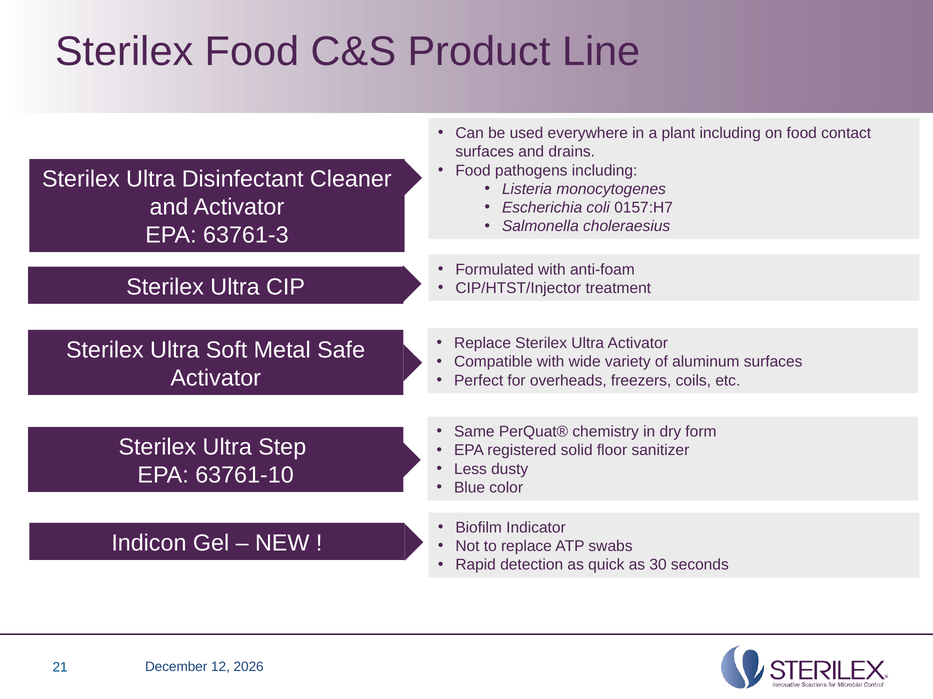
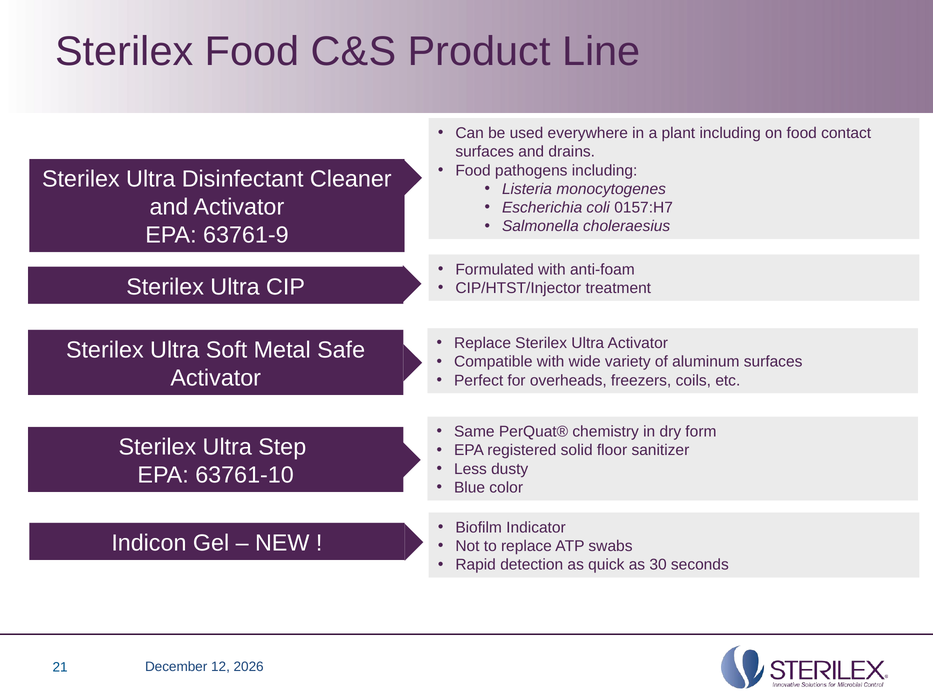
63761-3: 63761-3 -> 63761-9
